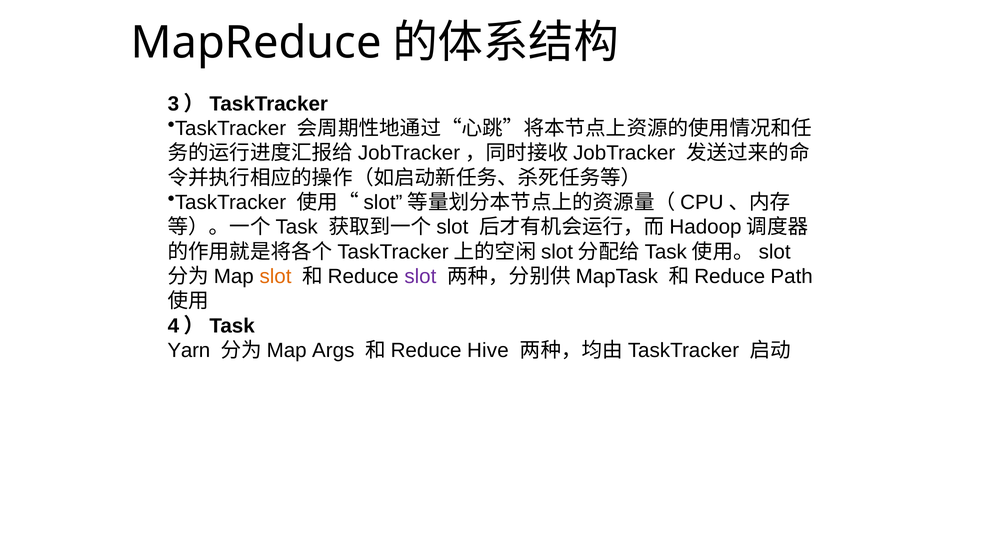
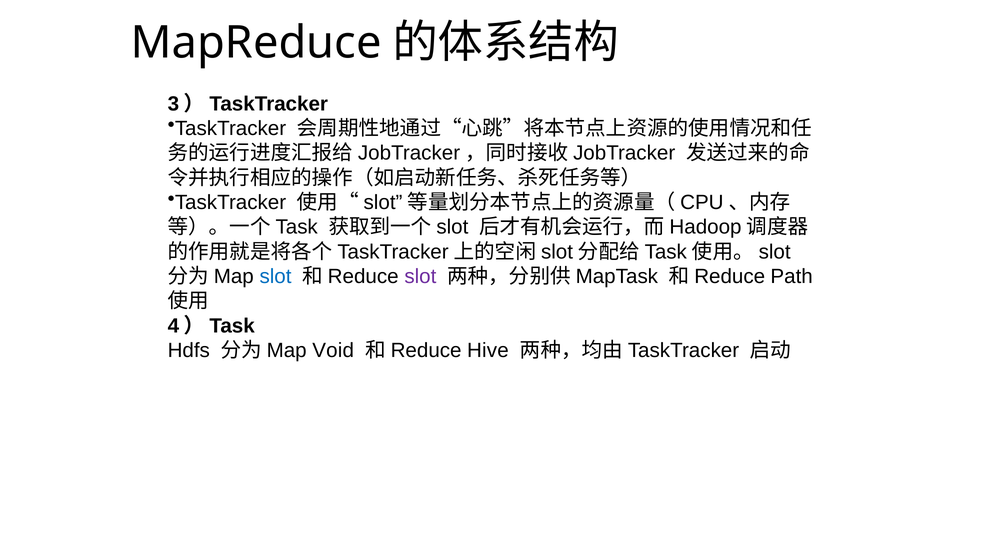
slot at (276, 277) colour: orange -> blue
Yarn: Yarn -> Hdfs
Args: Args -> Void
